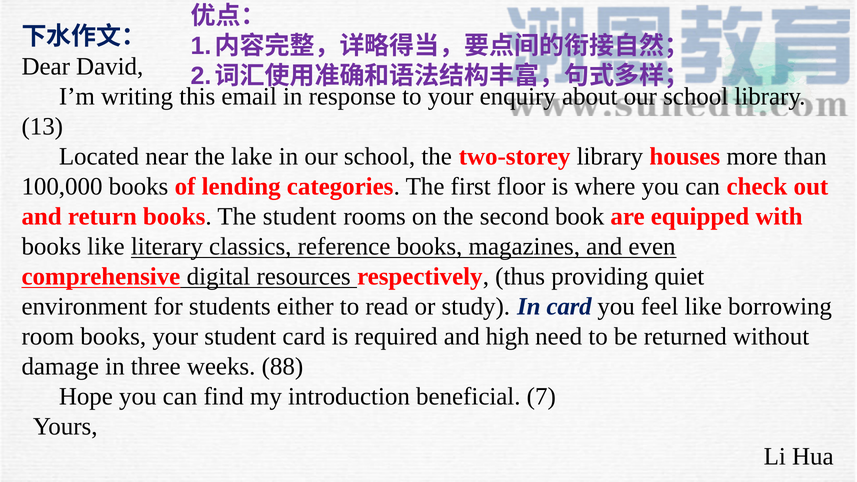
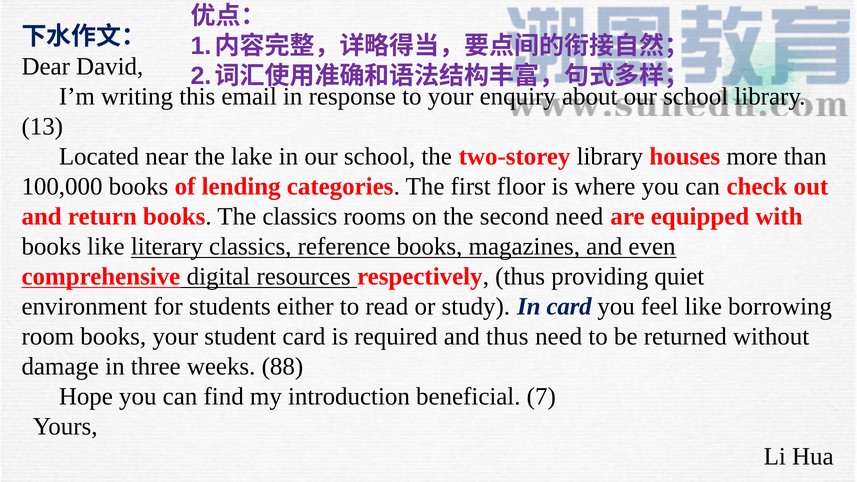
The student: student -> classics
second book: book -> need
and high: high -> thus
